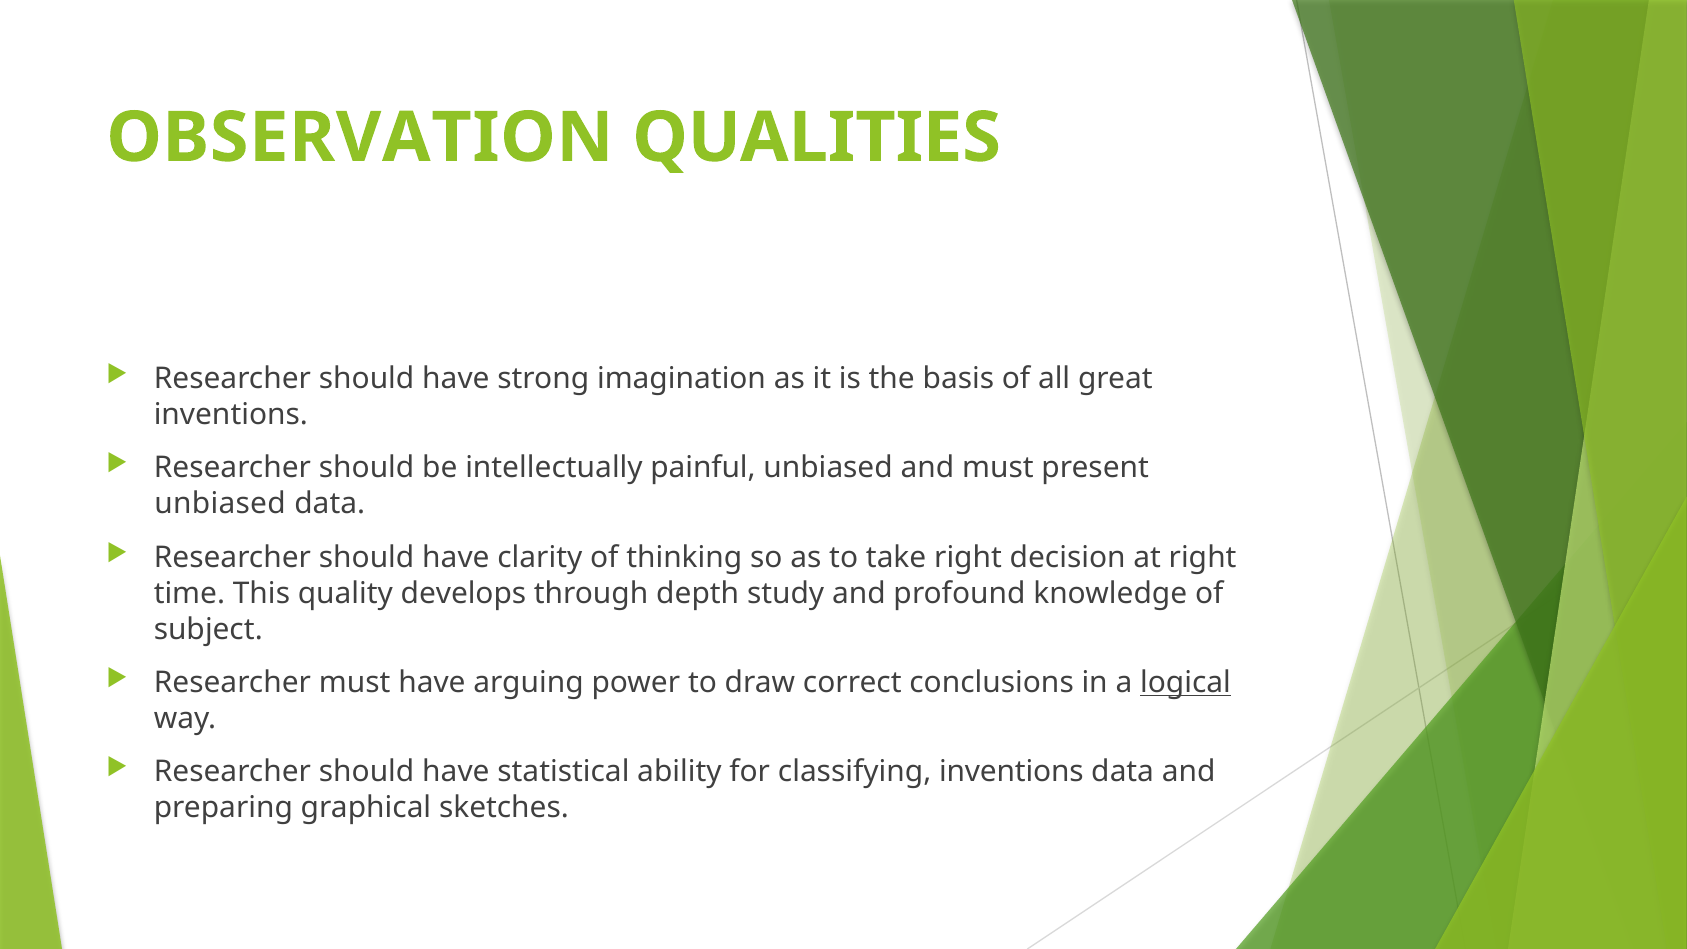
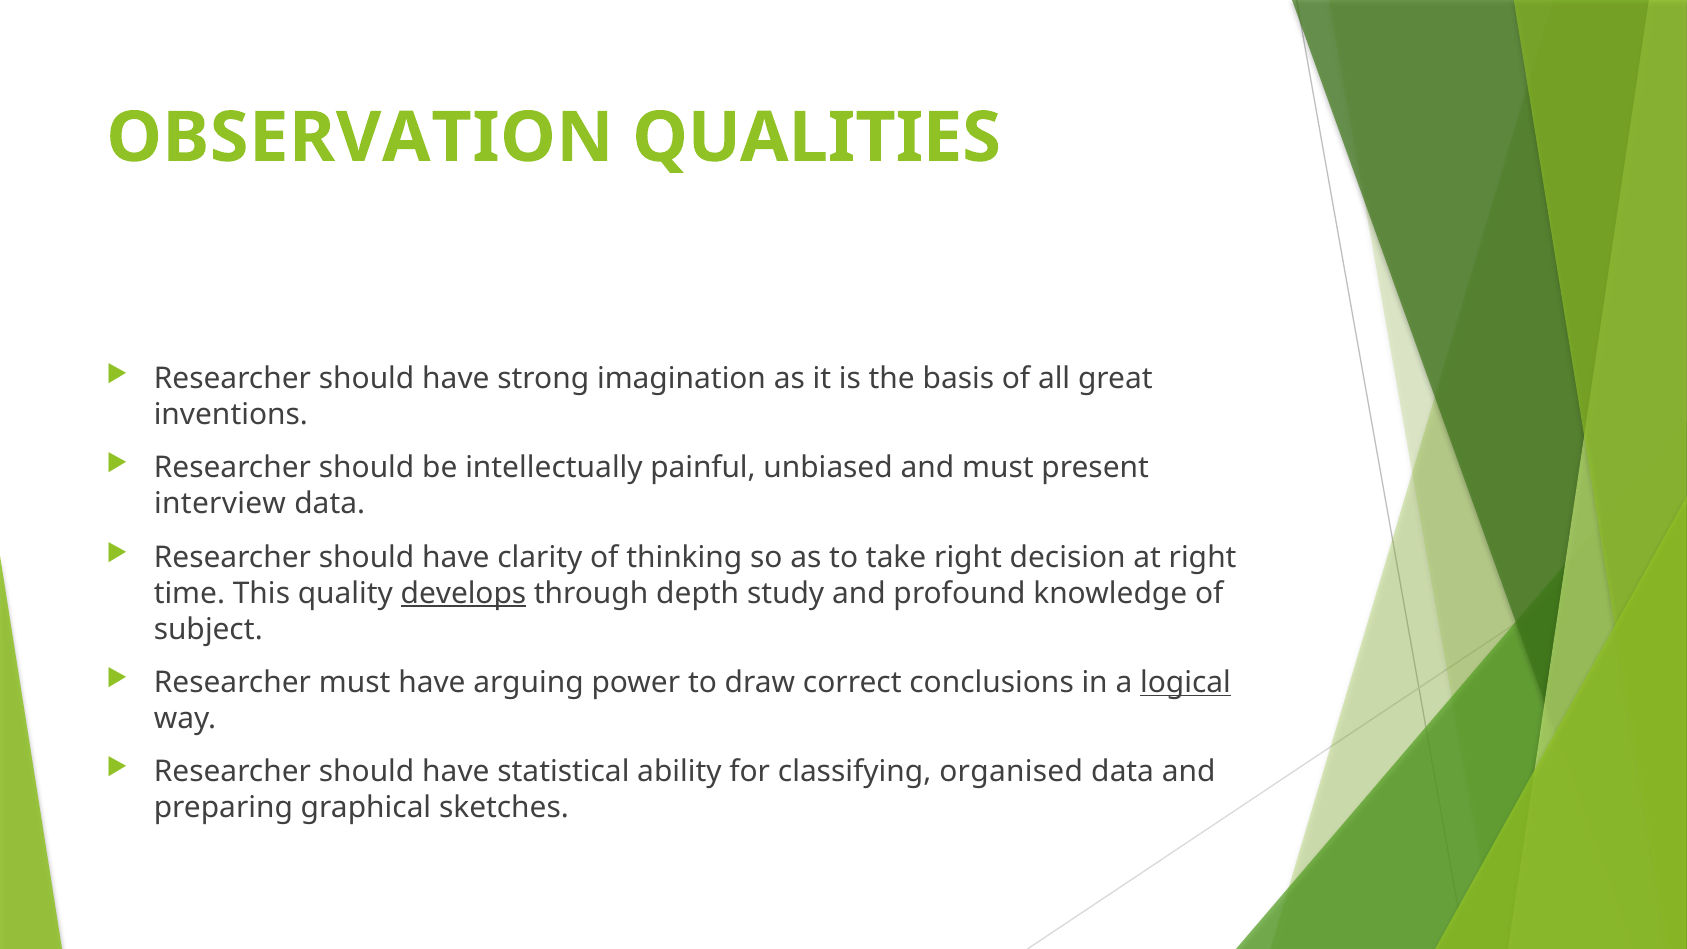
unbiased at (220, 504): unbiased -> interview
develops underline: none -> present
classifying inventions: inventions -> organised
